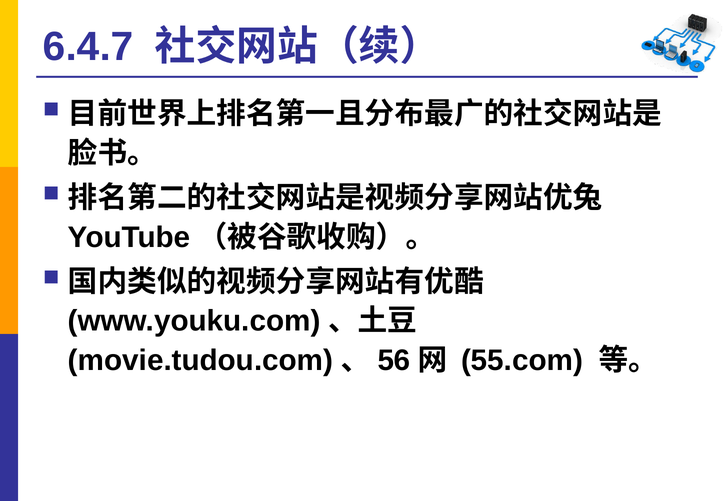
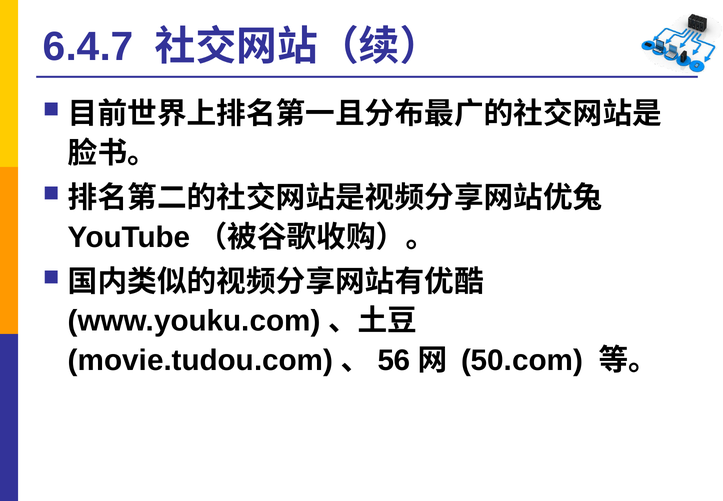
55.com: 55.com -> 50.com
